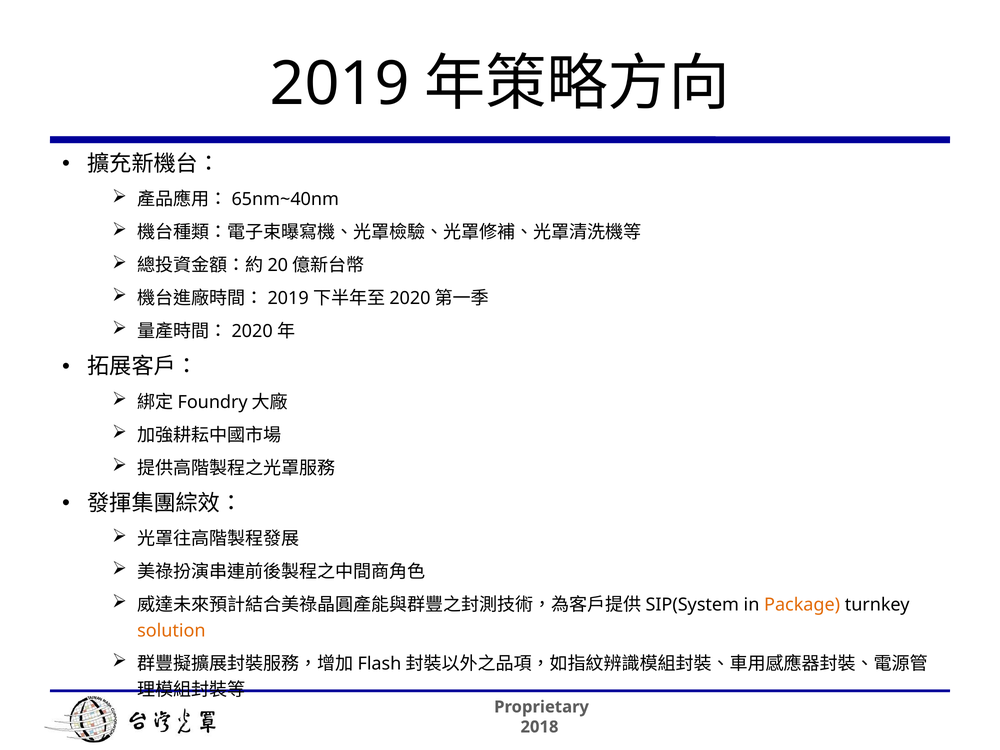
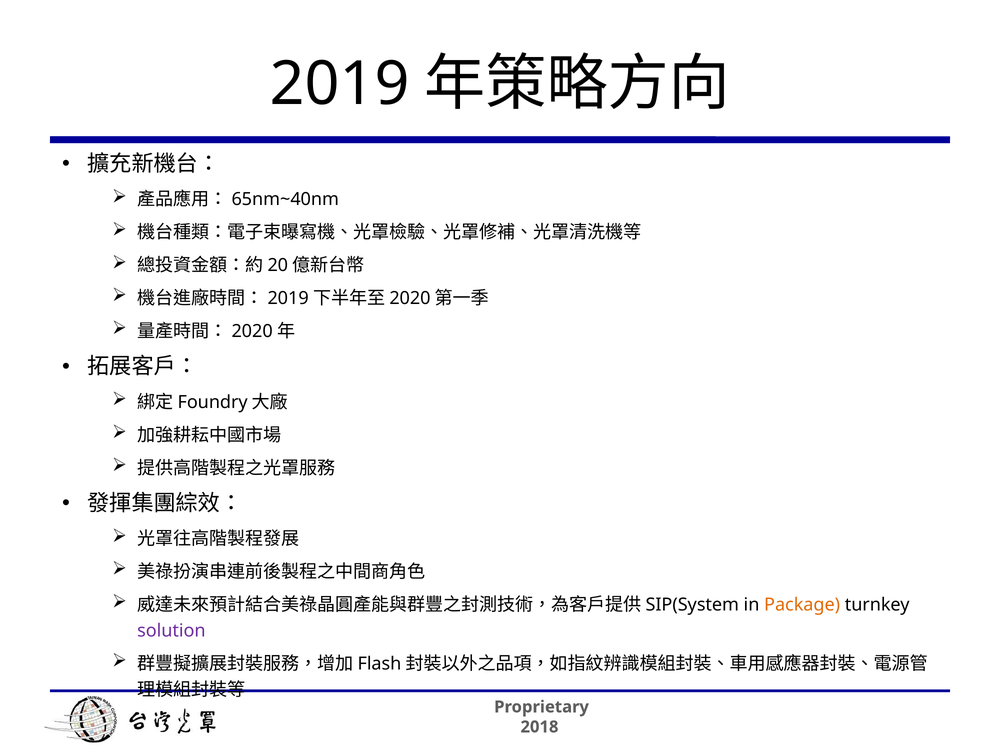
solution colour: orange -> purple
